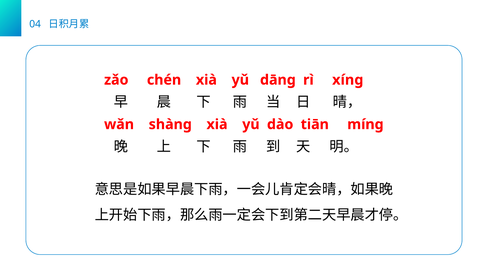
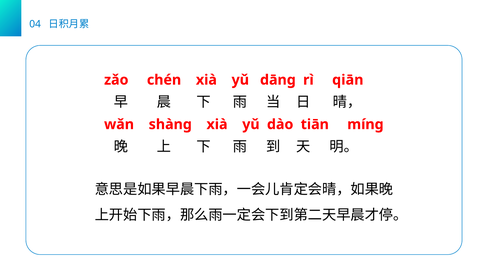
xíng: xíng -> qiān
